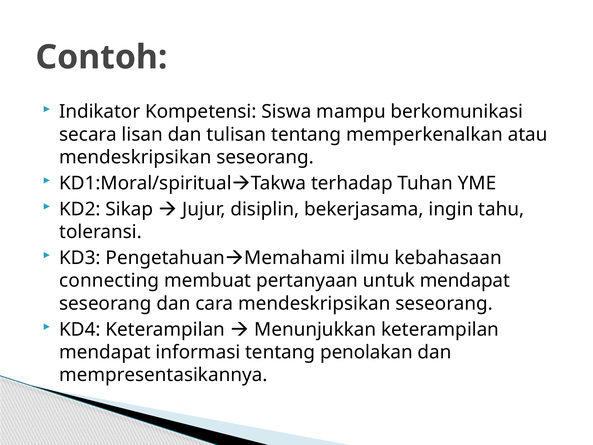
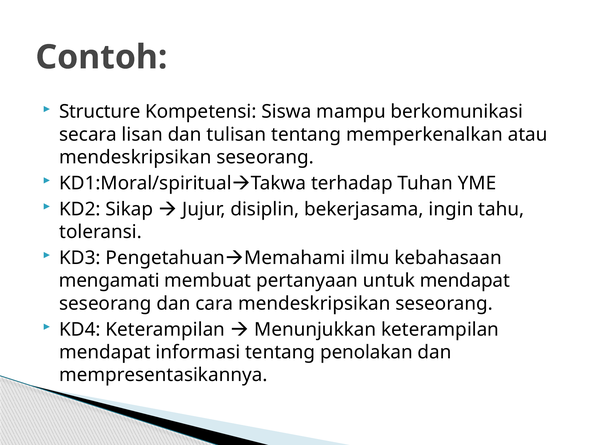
Indikator: Indikator -> Structure
connecting: connecting -> mengamati
